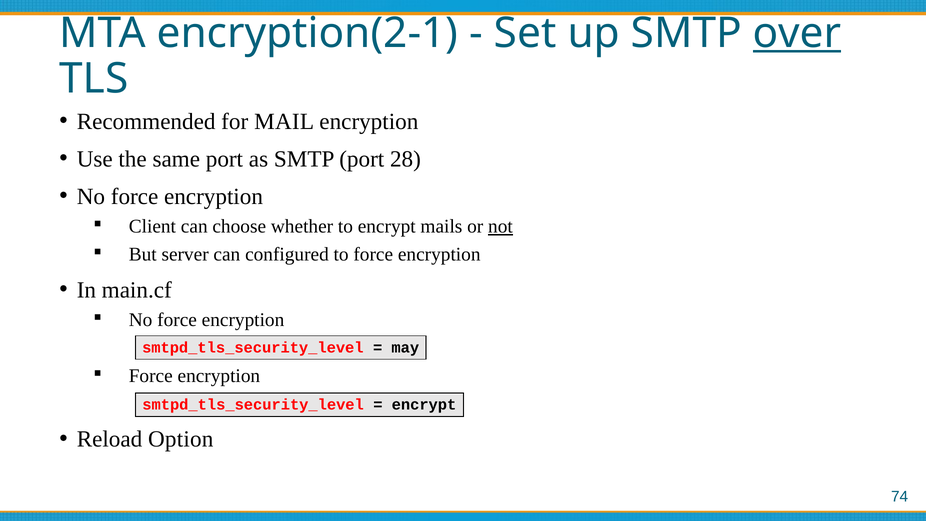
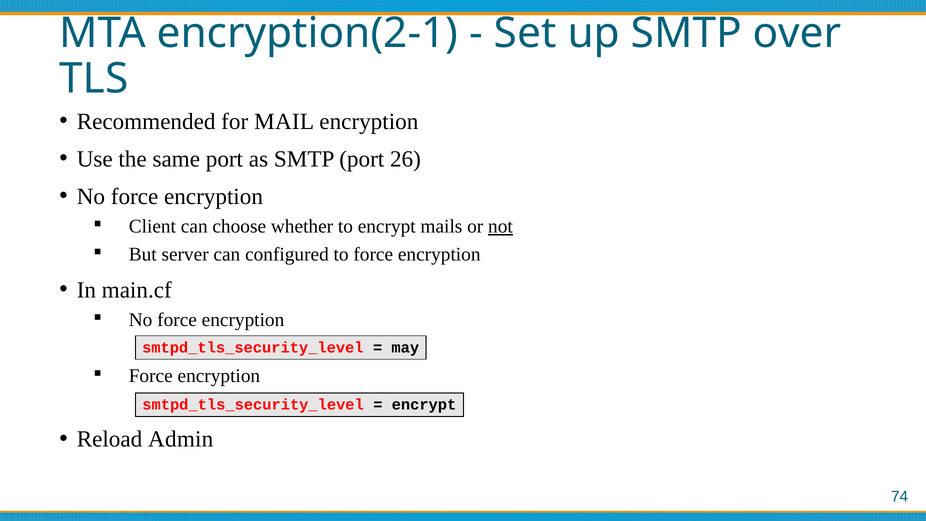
over underline: present -> none
28: 28 -> 26
Option: Option -> Admin
